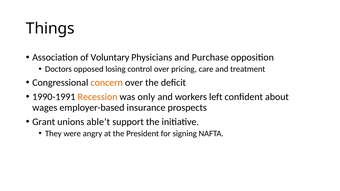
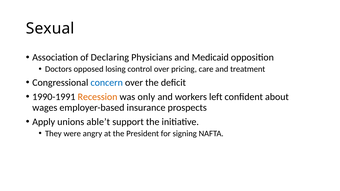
Things: Things -> Sexual
Voluntary: Voluntary -> Declaring
Purchase: Purchase -> Medicaid
concern colour: orange -> blue
Grant: Grant -> Apply
